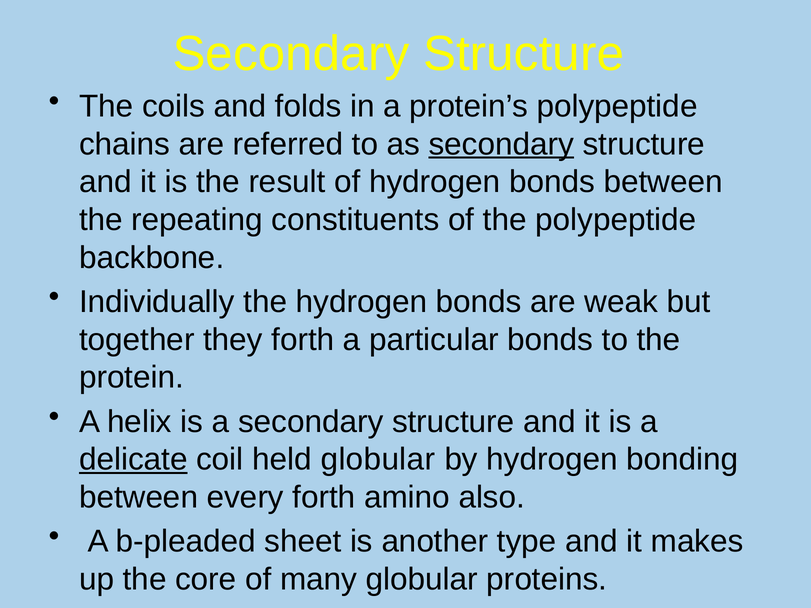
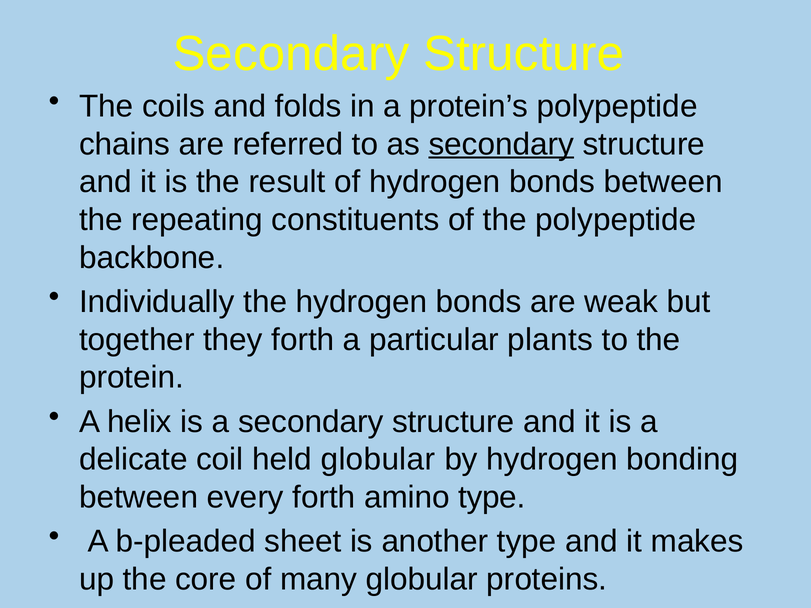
particular bonds: bonds -> plants
delicate underline: present -> none
amino also: also -> type
